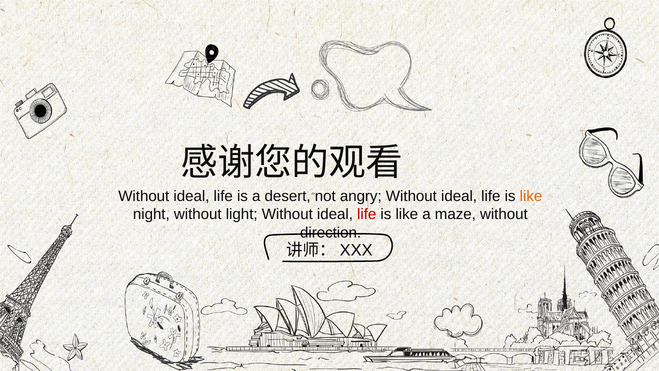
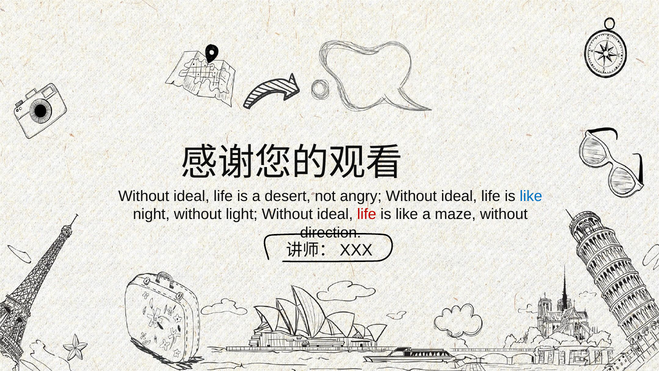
like at (531, 196) colour: orange -> blue
